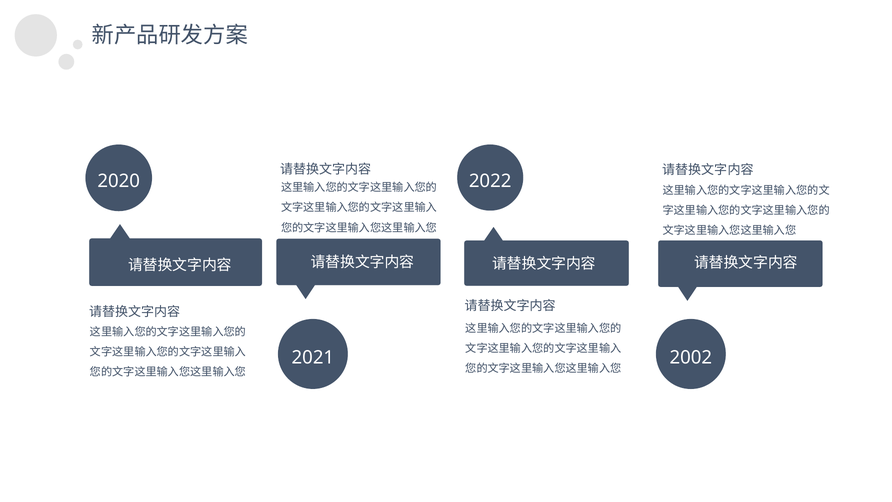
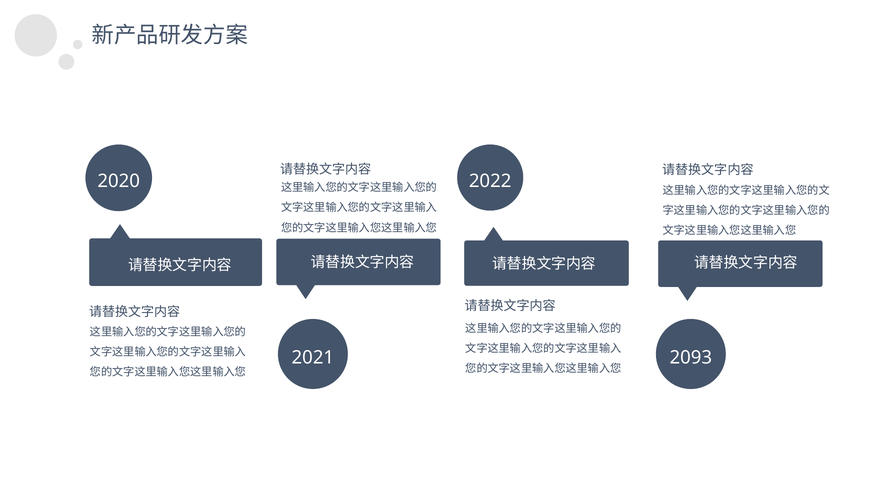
2002: 2002 -> 2093
